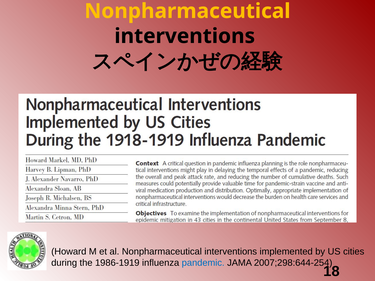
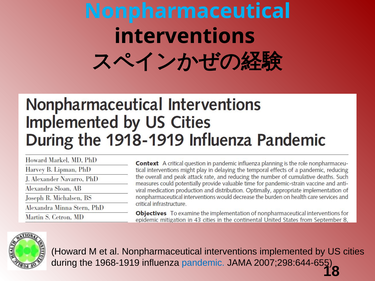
Nonpharmaceutical at (187, 11) colour: yellow -> light blue
1986-1919: 1986-1919 -> 1968-1919
2007;298:644-254: 2007;298:644-254 -> 2007;298:644-655
